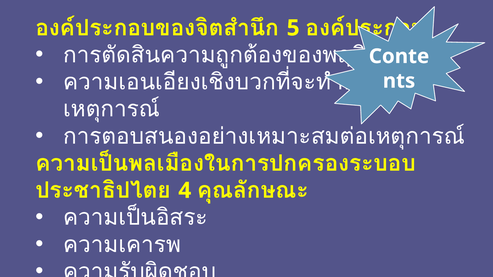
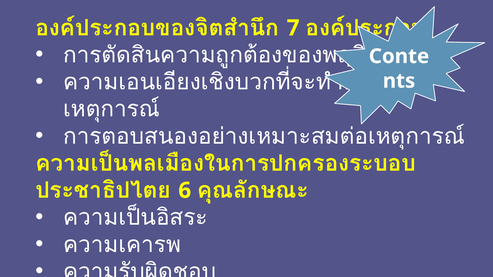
5: 5 -> 7
4: 4 -> 6
